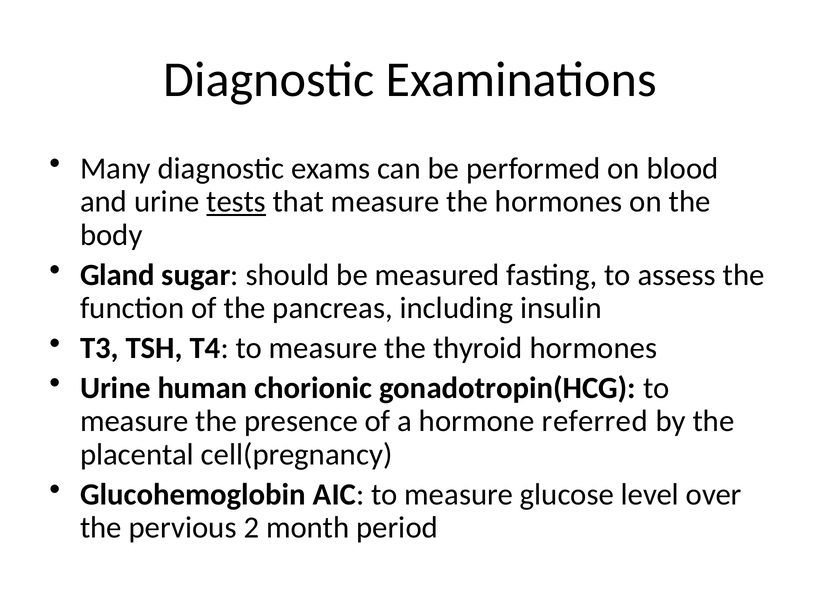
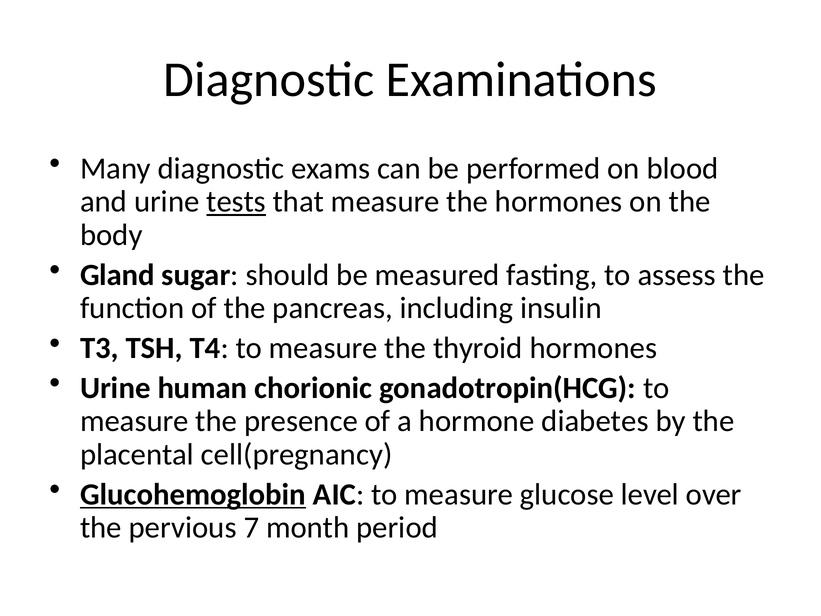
referred: referred -> diabetes
Glucohemoglobin underline: none -> present
2: 2 -> 7
